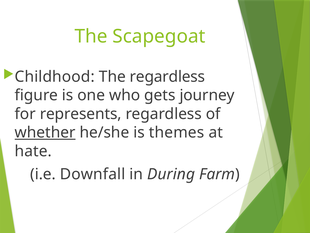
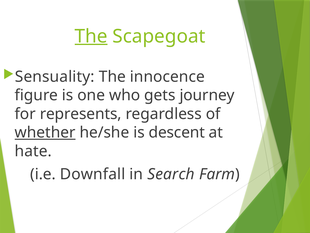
The at (91, 36) underline: none -> present
Childhood: Childhood -> Sensuality
The regardless: regardless -> innocence
themes: themes -> descent
During: During -> Search
